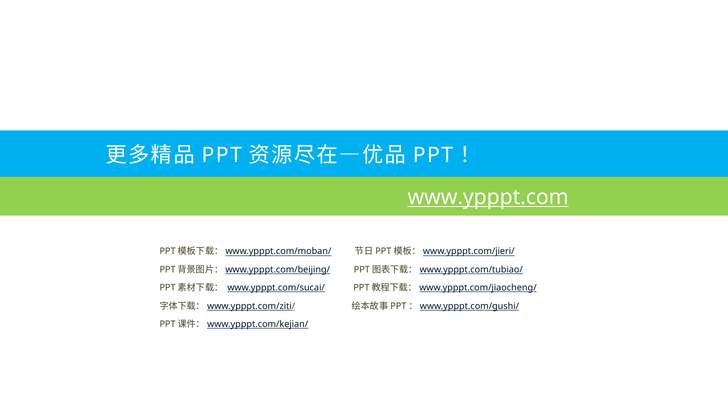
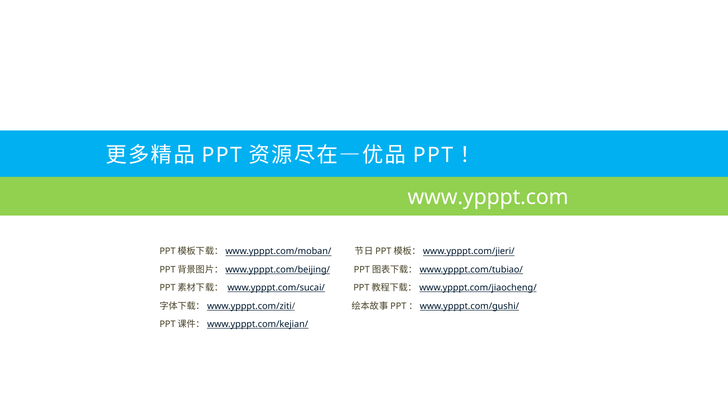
www.ypppt.com underline: present -> none
